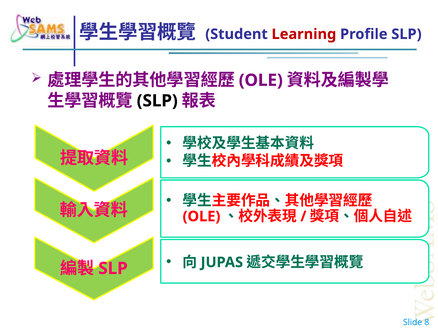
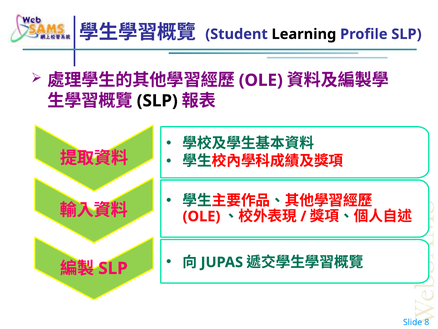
Learning colour: red -> black
